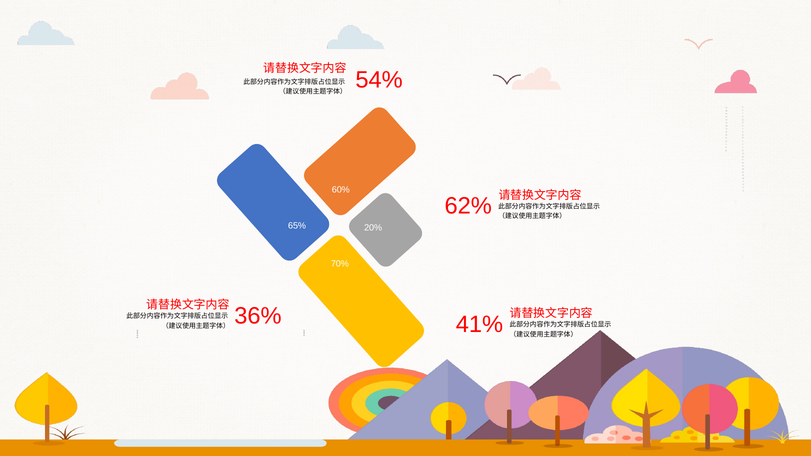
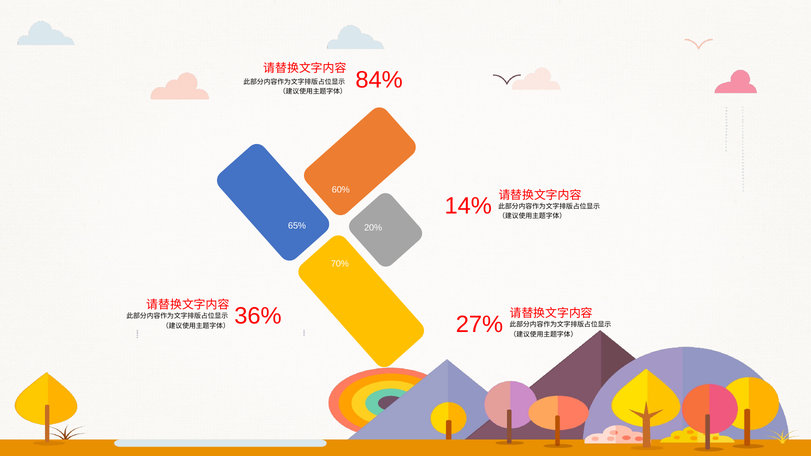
54%: 54% -> 84%
62%: 62% -> 14%
41%: 41% -> 27%
